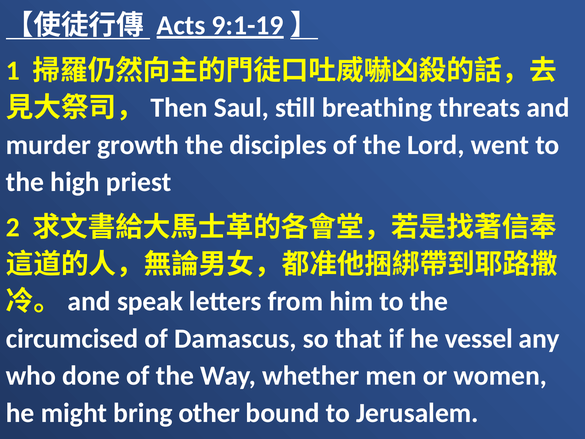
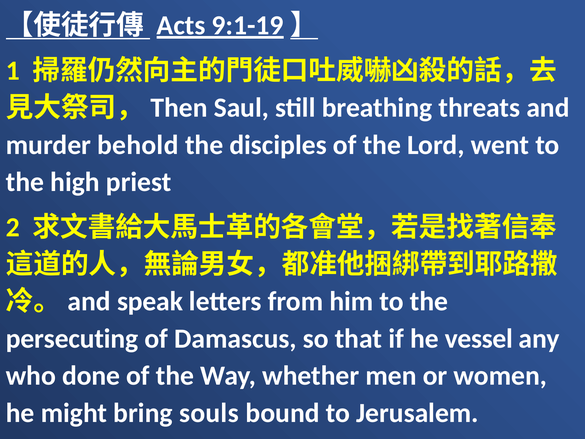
growth: growth -> behold
circumcised: circumcised -> persecuting
other: other -> souls
